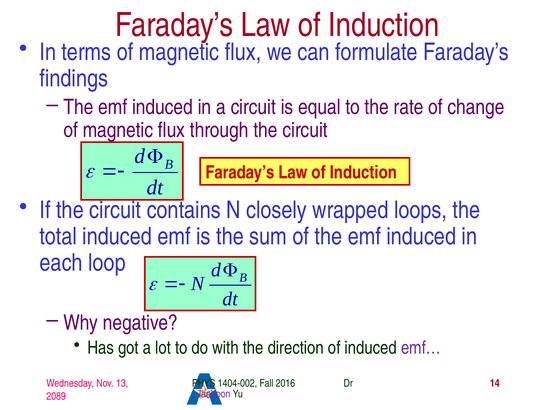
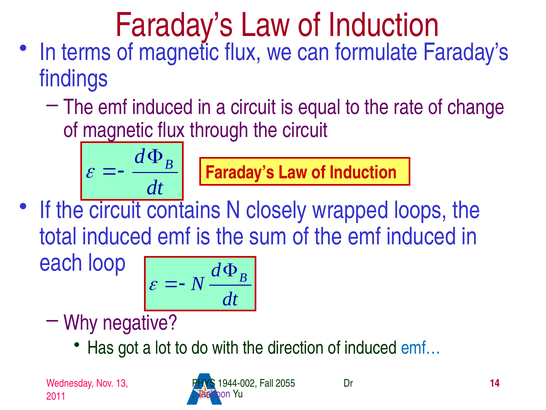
emf… colour: purple -> blue
1404-002: 1404-002 -> 1944-002
2016: 2016 -> 2055
2089: 2089 -> 2011
